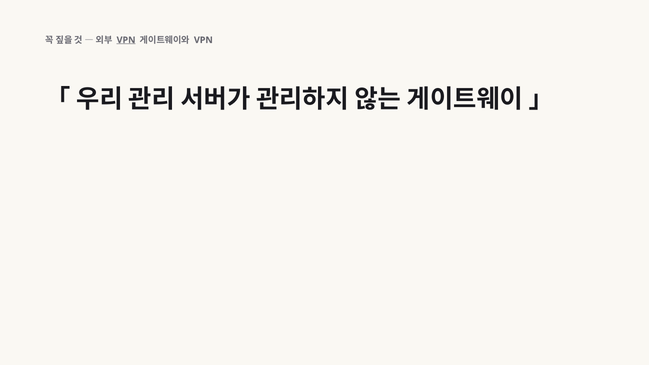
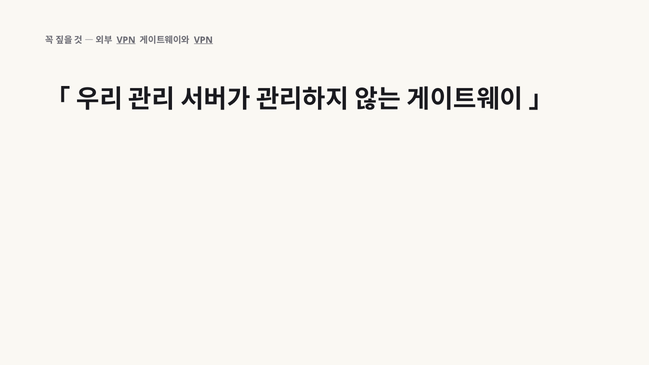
VPN at (203, 40) underline: none -> present
